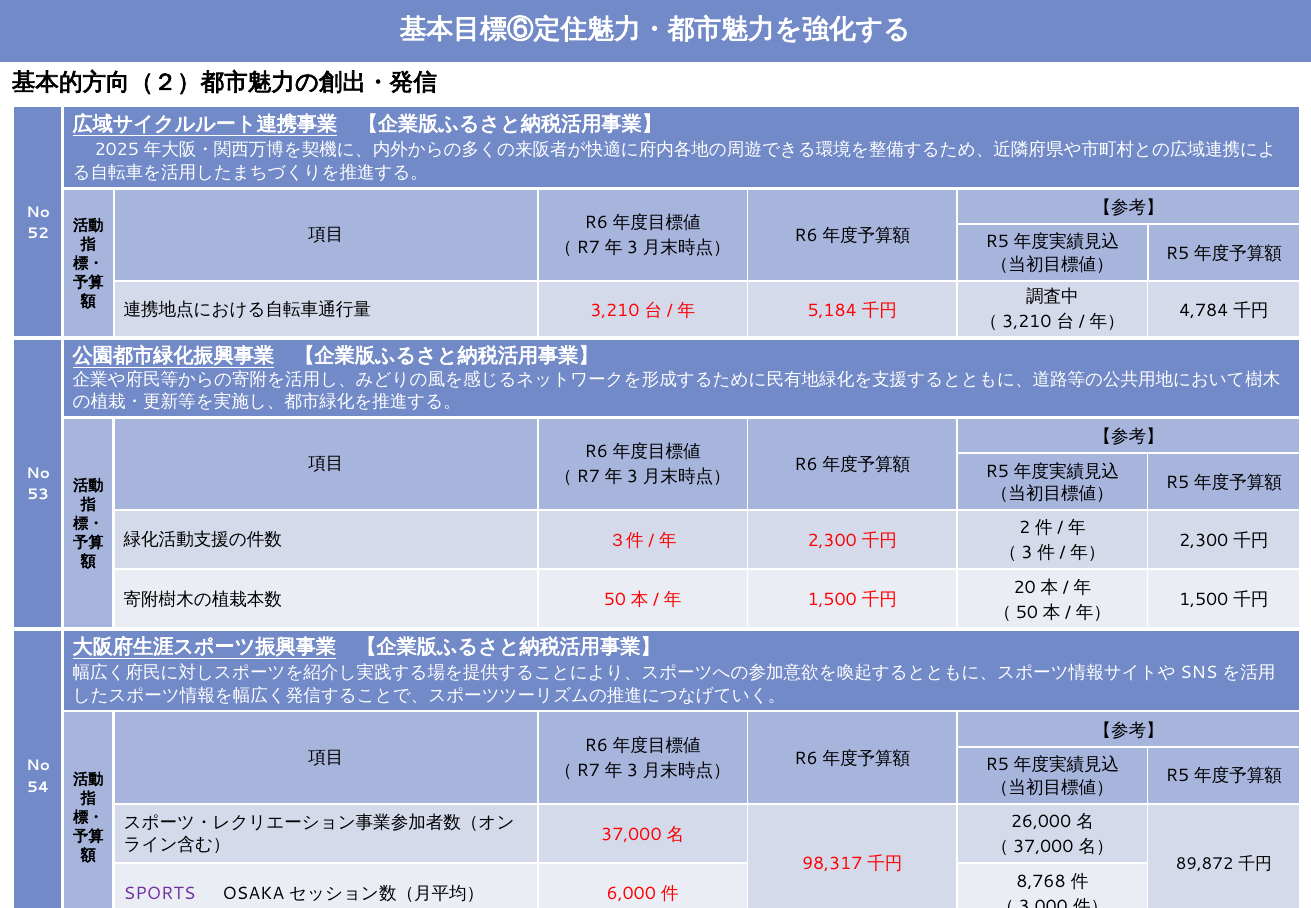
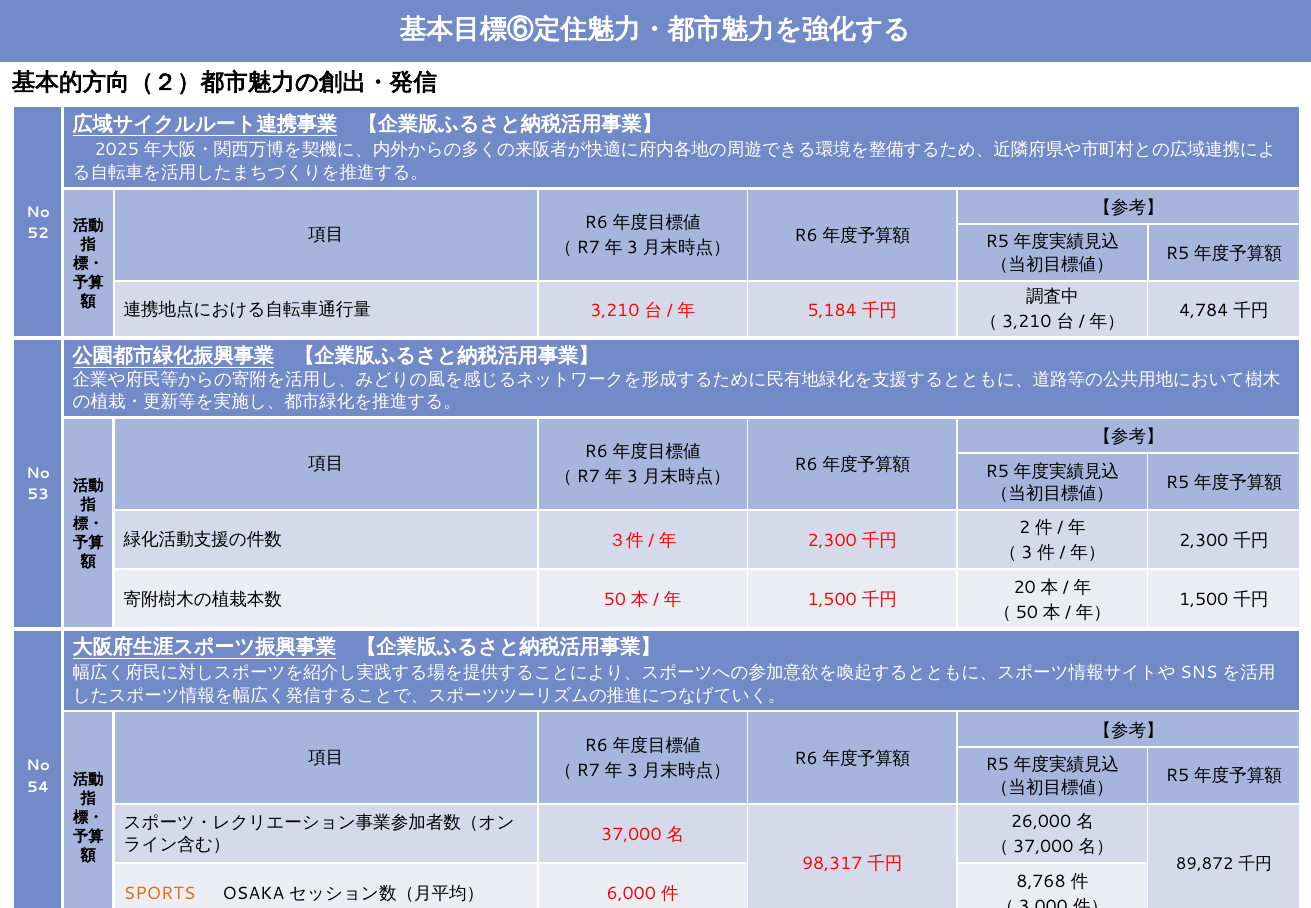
SPORTS colour: purple -> orange
